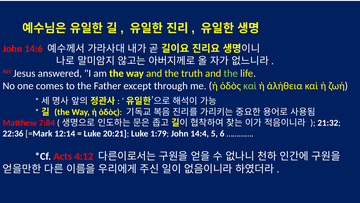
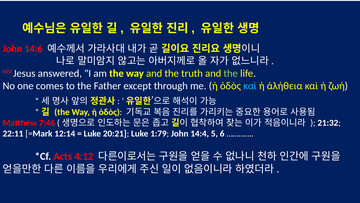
καὶ at (250, 86) colour: light green -> light blue
7:84: 7:84 -> 7:46
22:36: 22:36 -> 22:11
